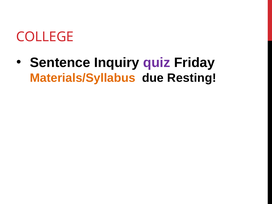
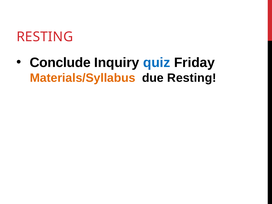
COLLEGE at (45, 37): COLLEGE -> RESTING
Sentence: Sentence -> Conclude
quiz colour: purple -> blue
